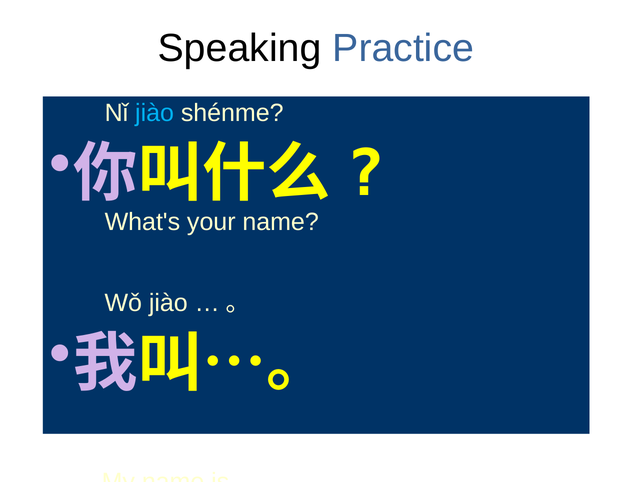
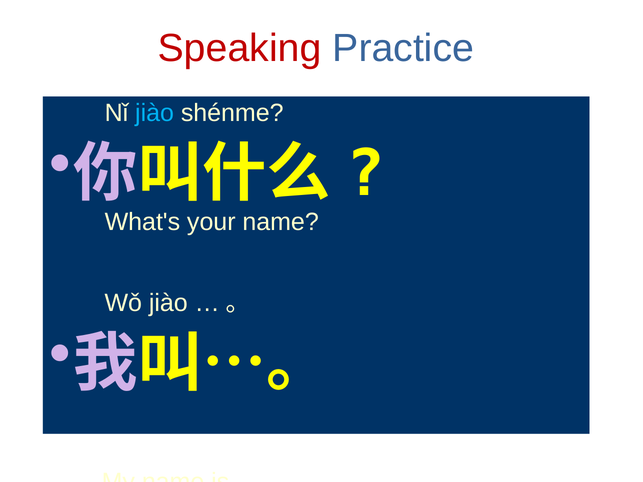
Speaking colour: black -> red
